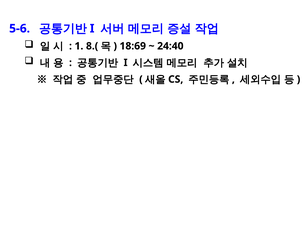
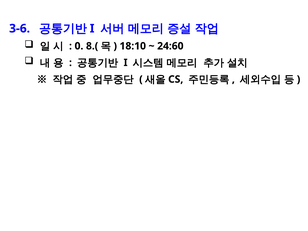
5-6: 5-6 -> 3-6
1: 1 -> 0
18:69: 18:69 -> 18:10
24:40: 24:40 -> 24:60
